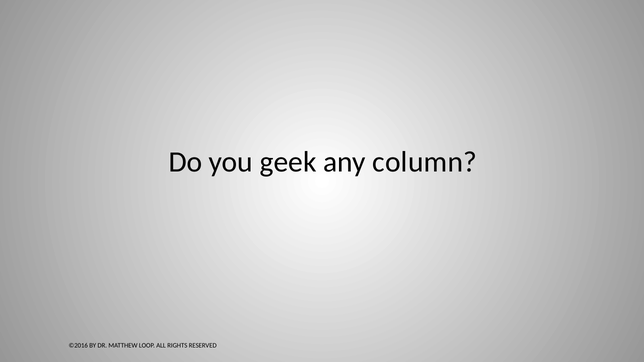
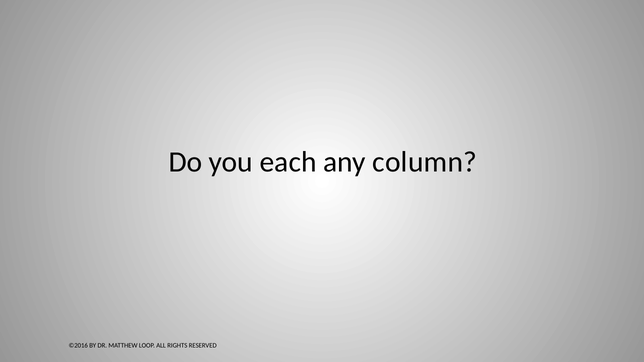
geek: geek -> each
